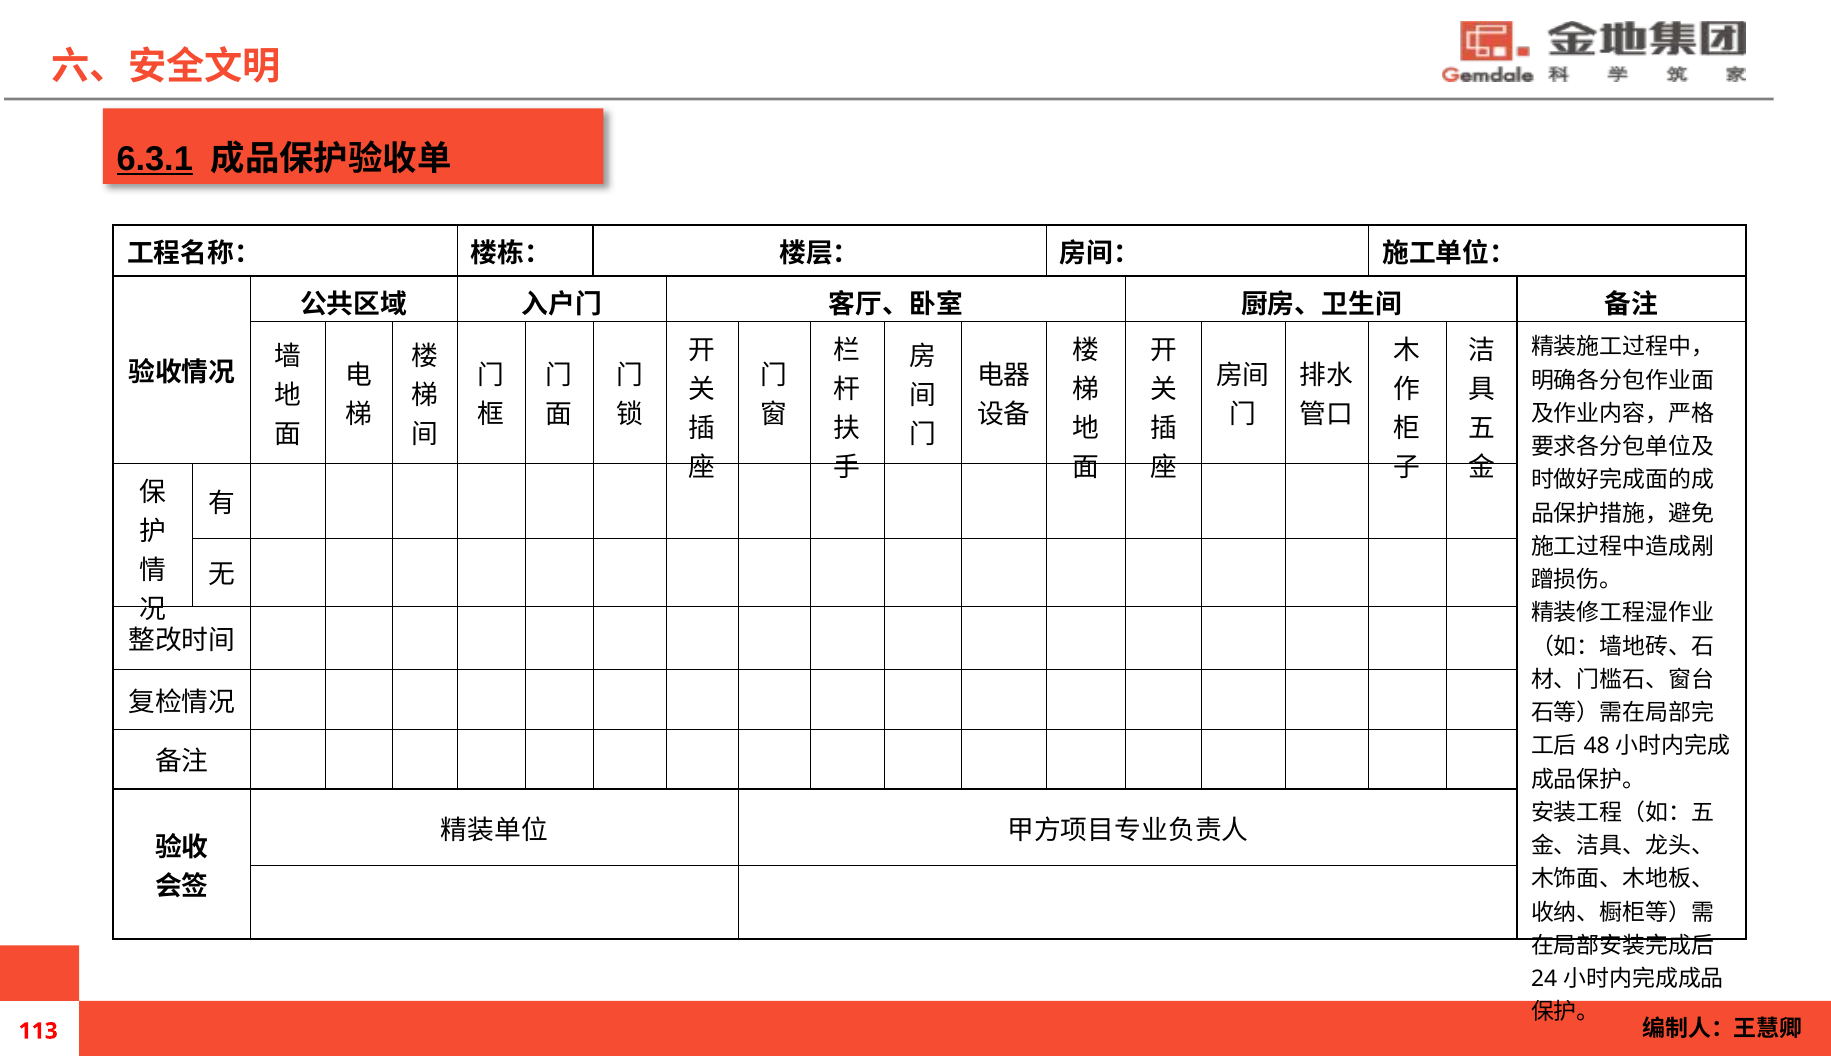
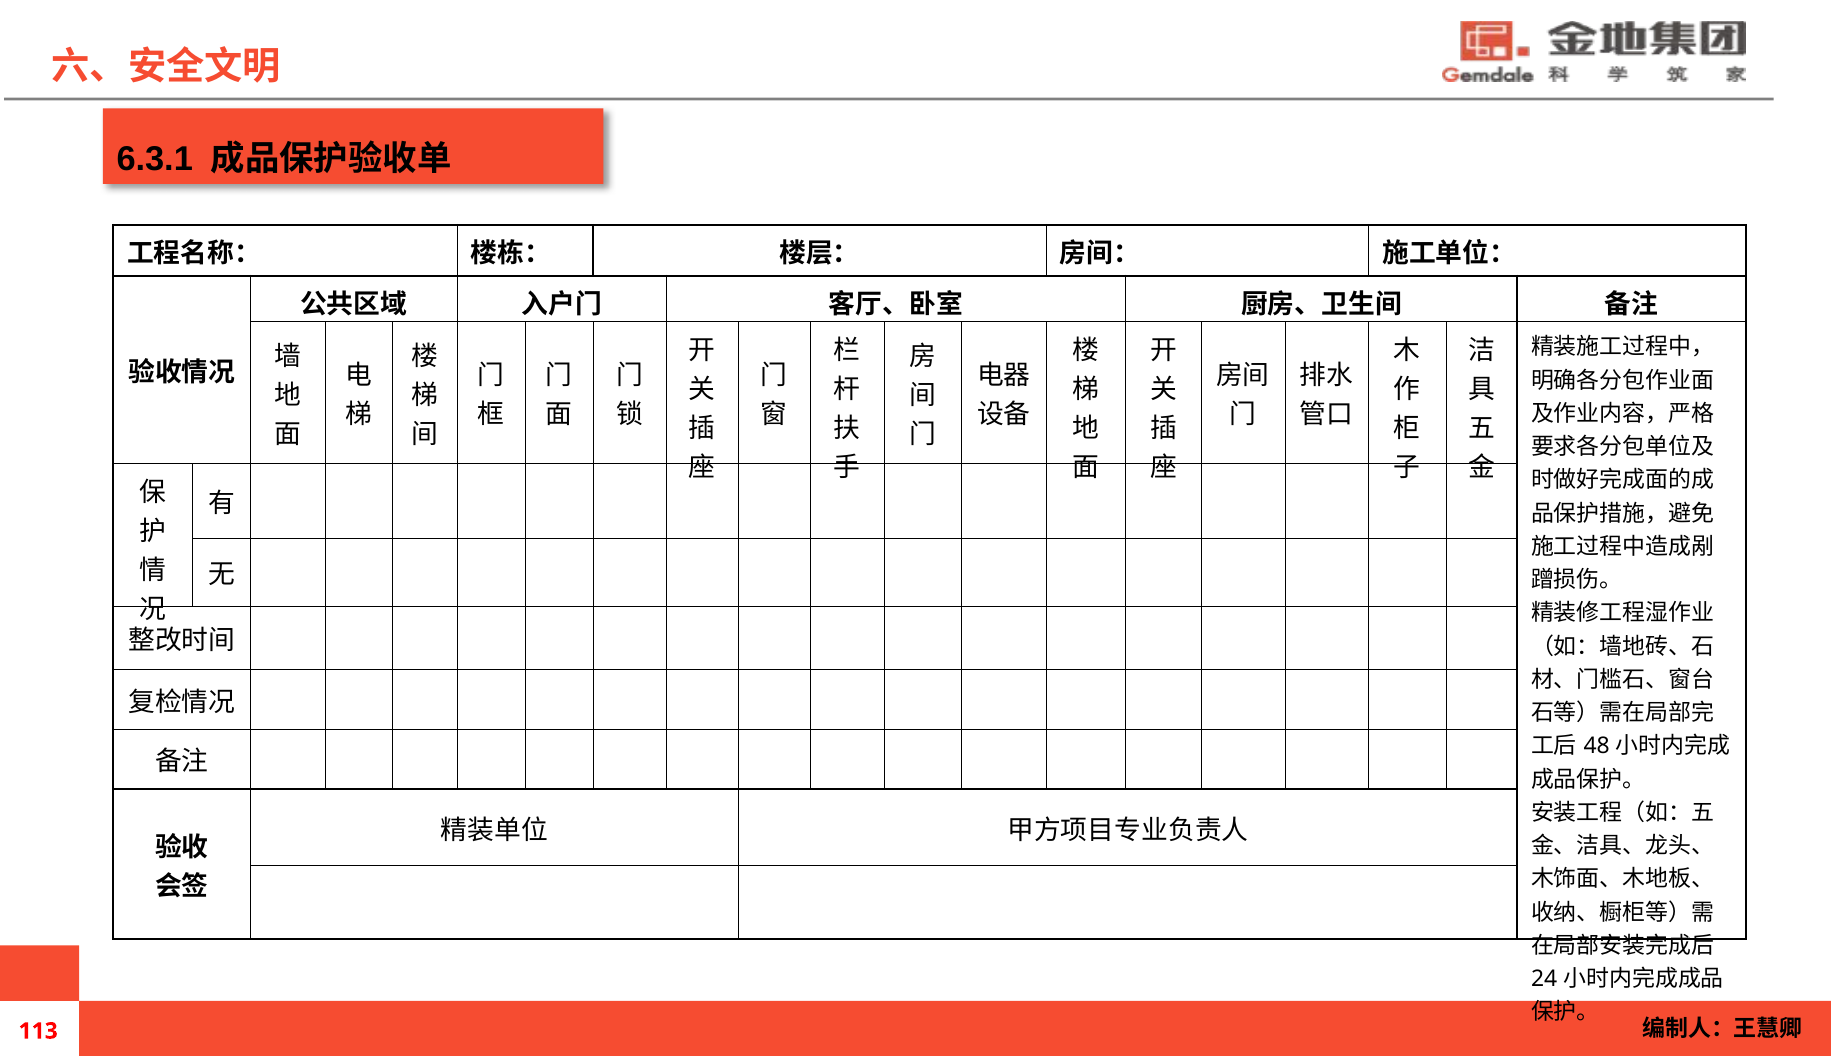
6.3.1 underline: present -> none
